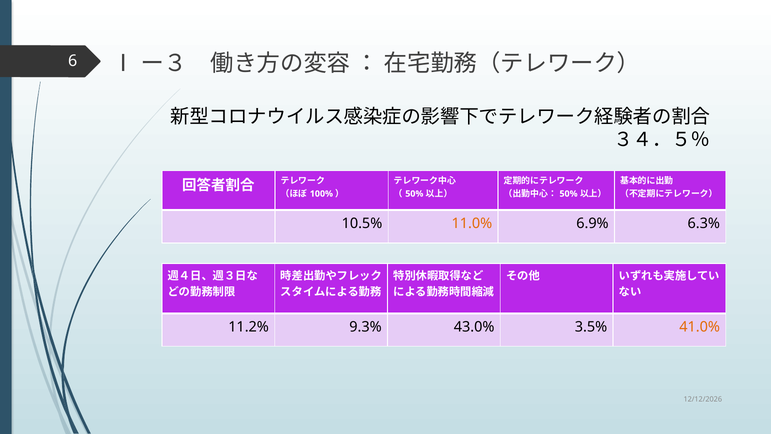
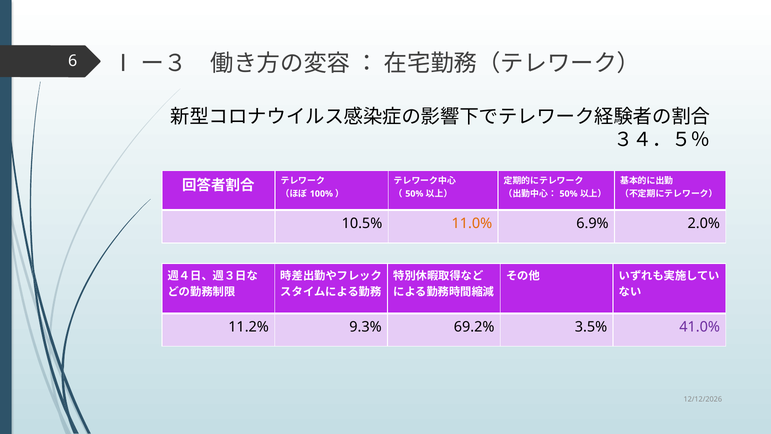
6.3%: 6.3% -> 2.0%
43.0%: 43.0% -> 69.2%
41.0% colour: orange -> purple
